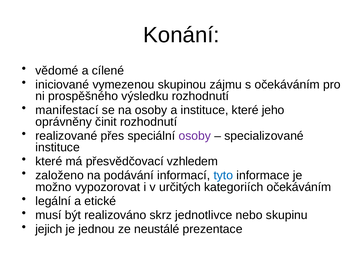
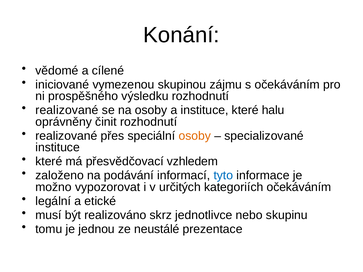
manifestací at (67, 110): manifestací -> realizované
jeho: jeho -> halu
osoby at (195, 136) colour: purple -> orange
jejich: jejich -> tomu
